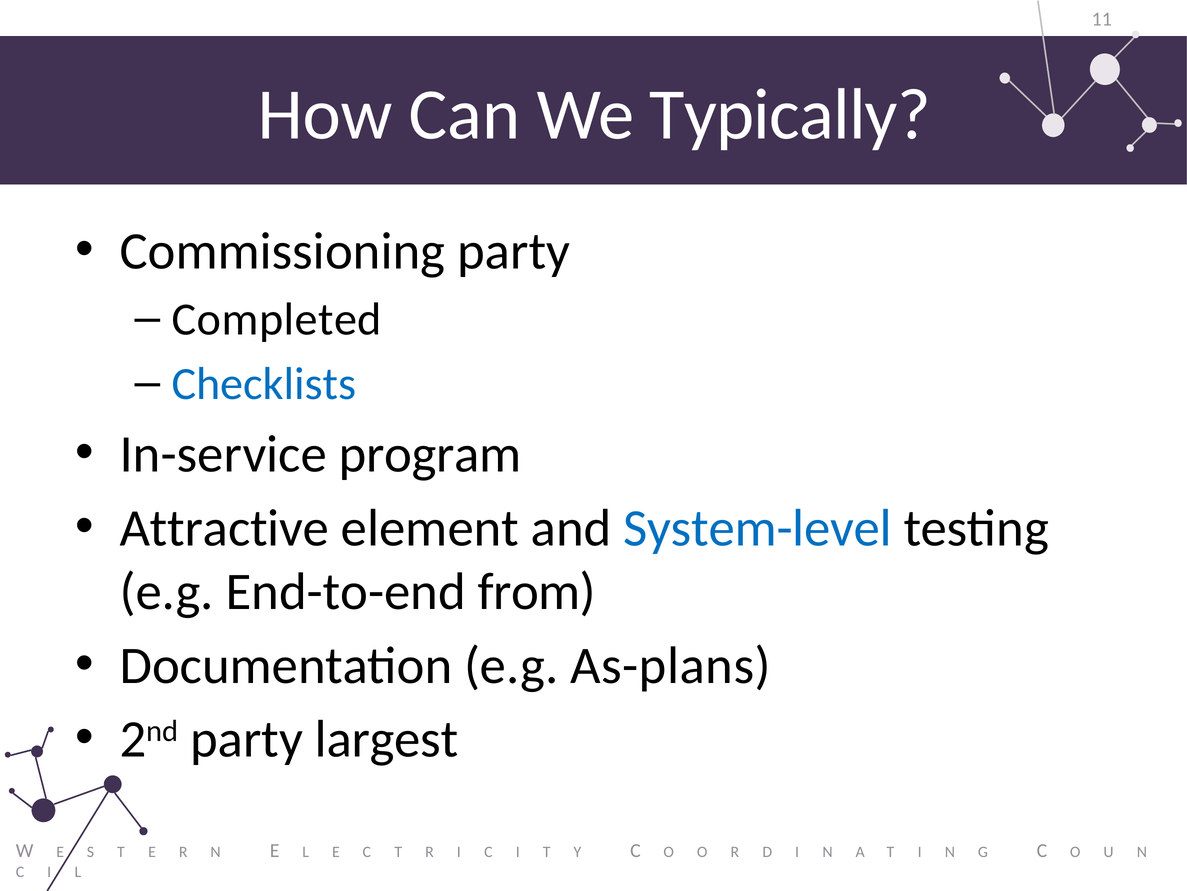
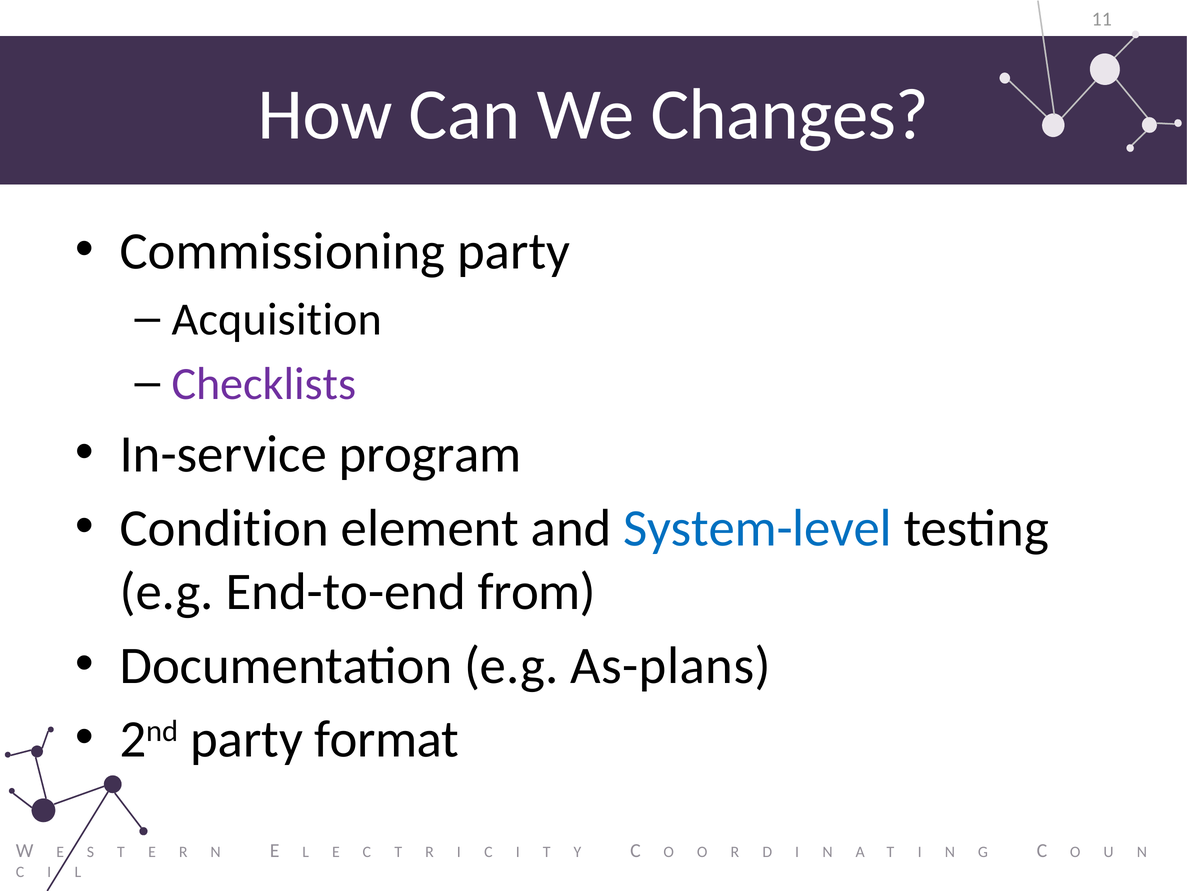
Typically: Typically -> Changes
Completed: Completed -> Acquisition
Checklists colour: blue -> purple
Attractive: Attractive -> Condition
largest: largest -> format
